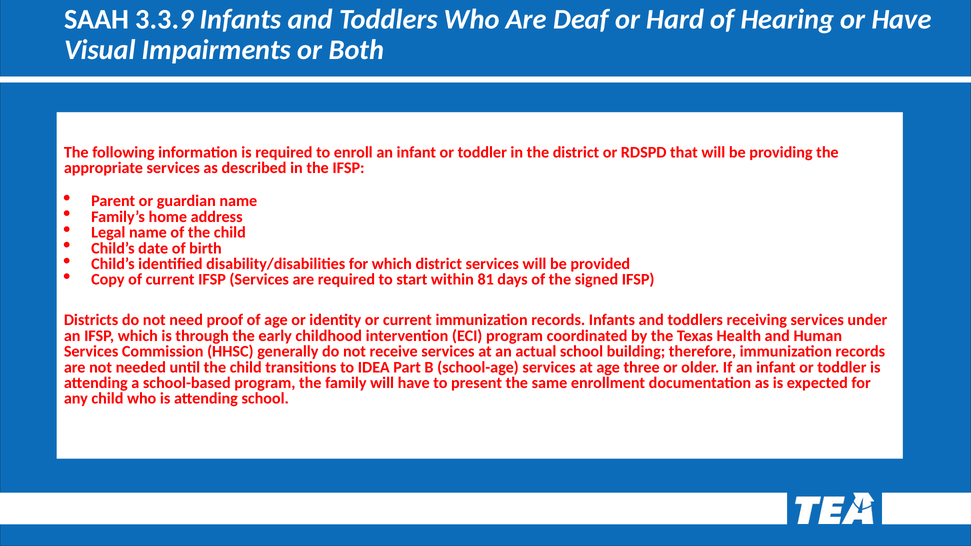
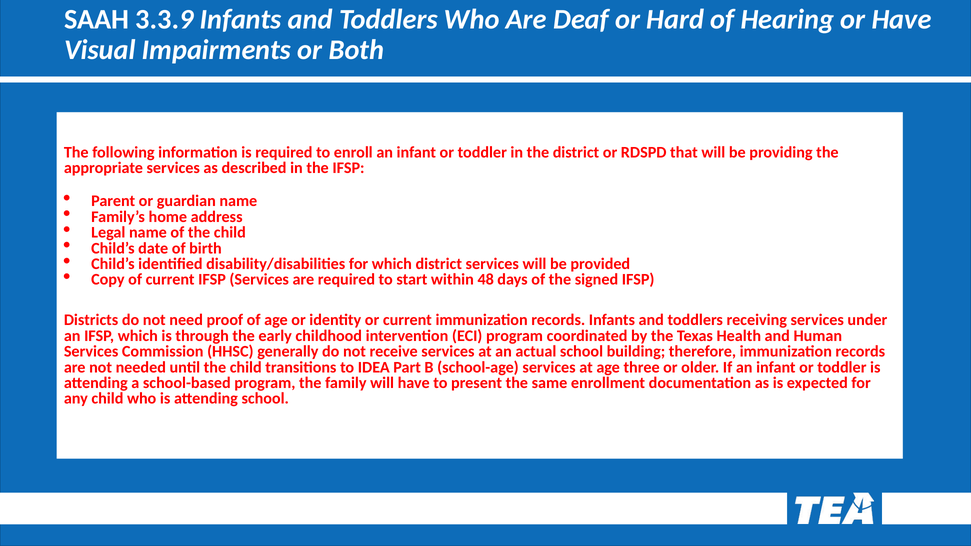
81: 81 -> 48
